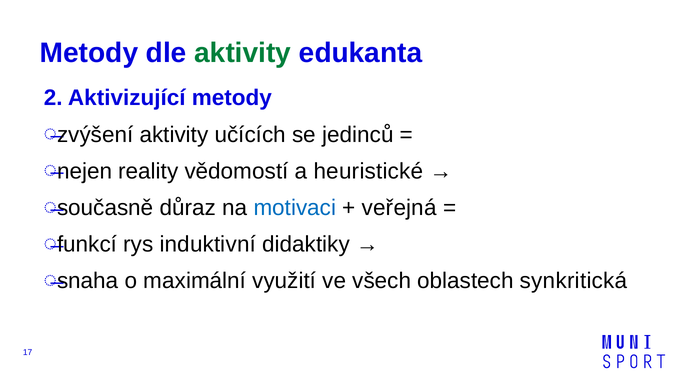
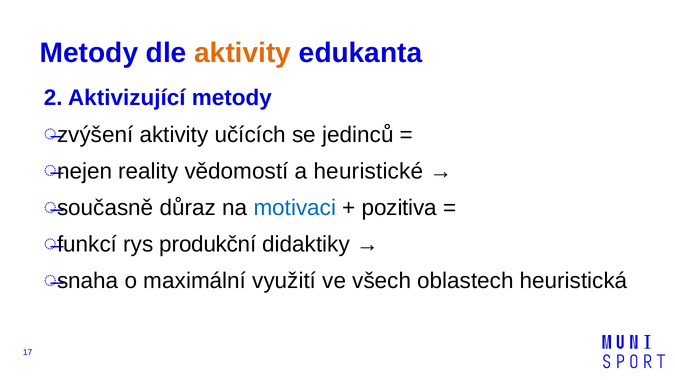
aktivity at (243, 53) colour: green -> orange
veřejná: veřejná -> pozitiva
induktivní: induktivní -> produkční
synkritická: synkritická -> heuristická
